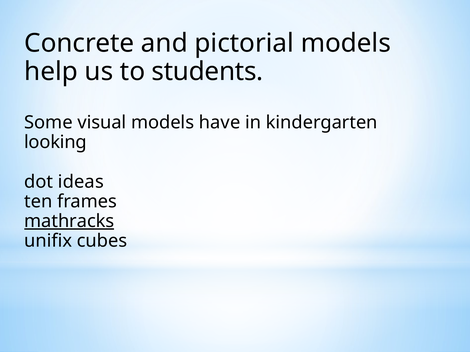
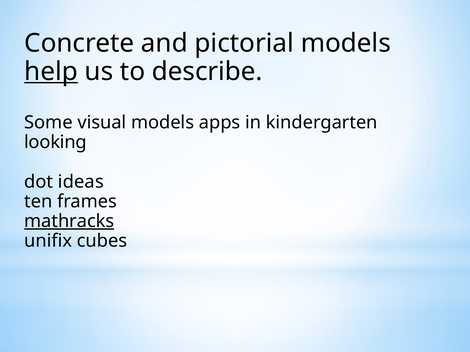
help underline: none -> present
students: students -> describe
have: have -> apps
